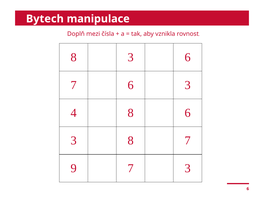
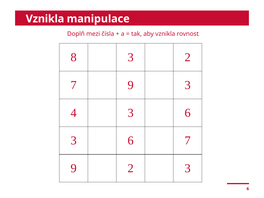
Bytech at (45, 19): Bytech -> Vznikla
3 6: 6 -> 2
6 at (131, 85): 6 -> 9
4 8: 8 -> 3
8 at (131, 141): 8 -> 6
9 7: 7 -> 2
